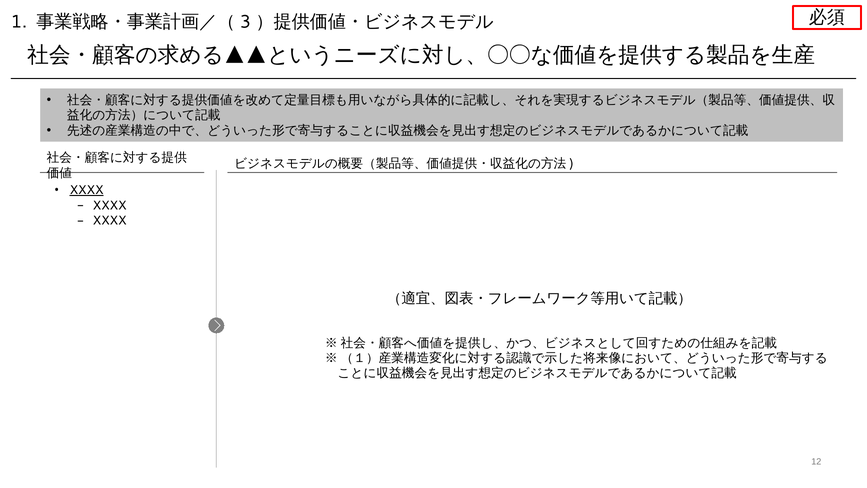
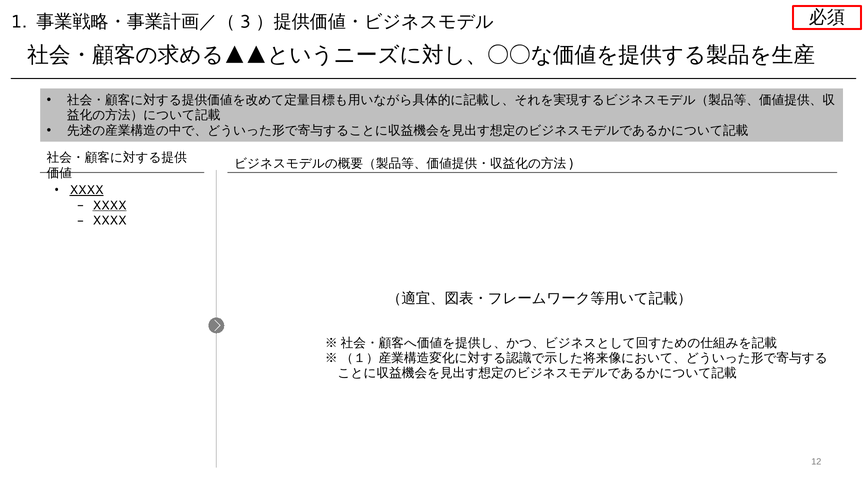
XXXX at (110, 205) underline: none -> present
